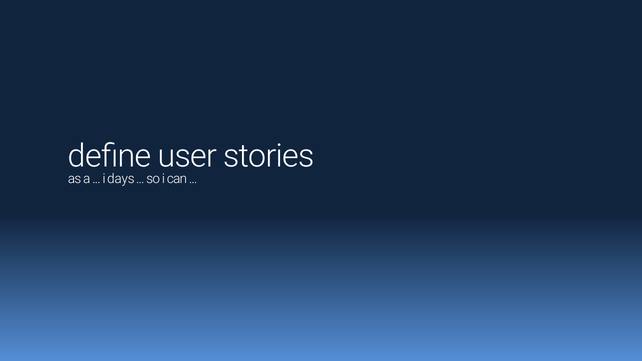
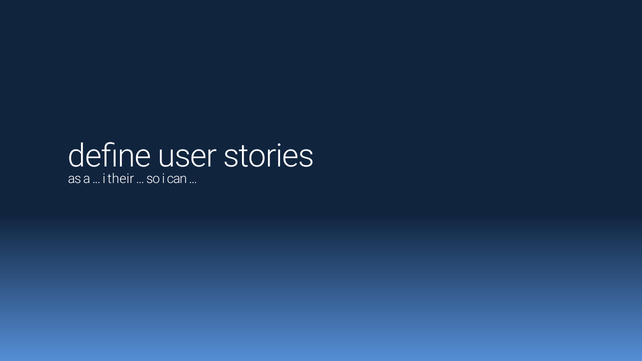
days: days -> their
